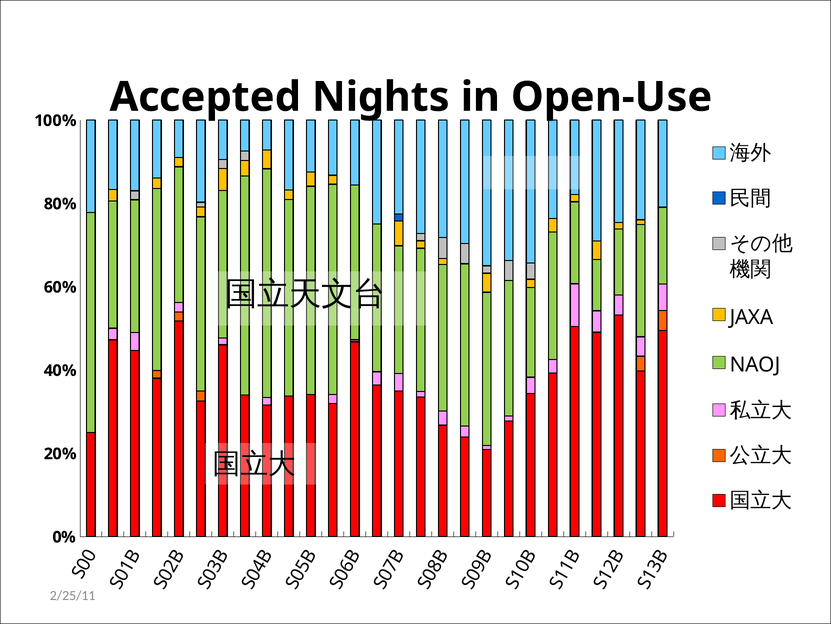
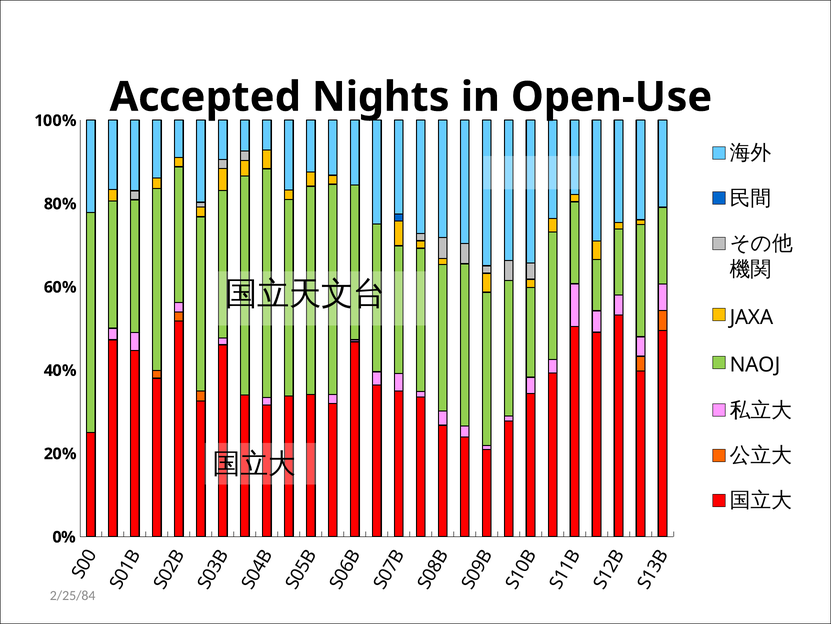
2/25/11: 2/25/11 -> 2/25/84
